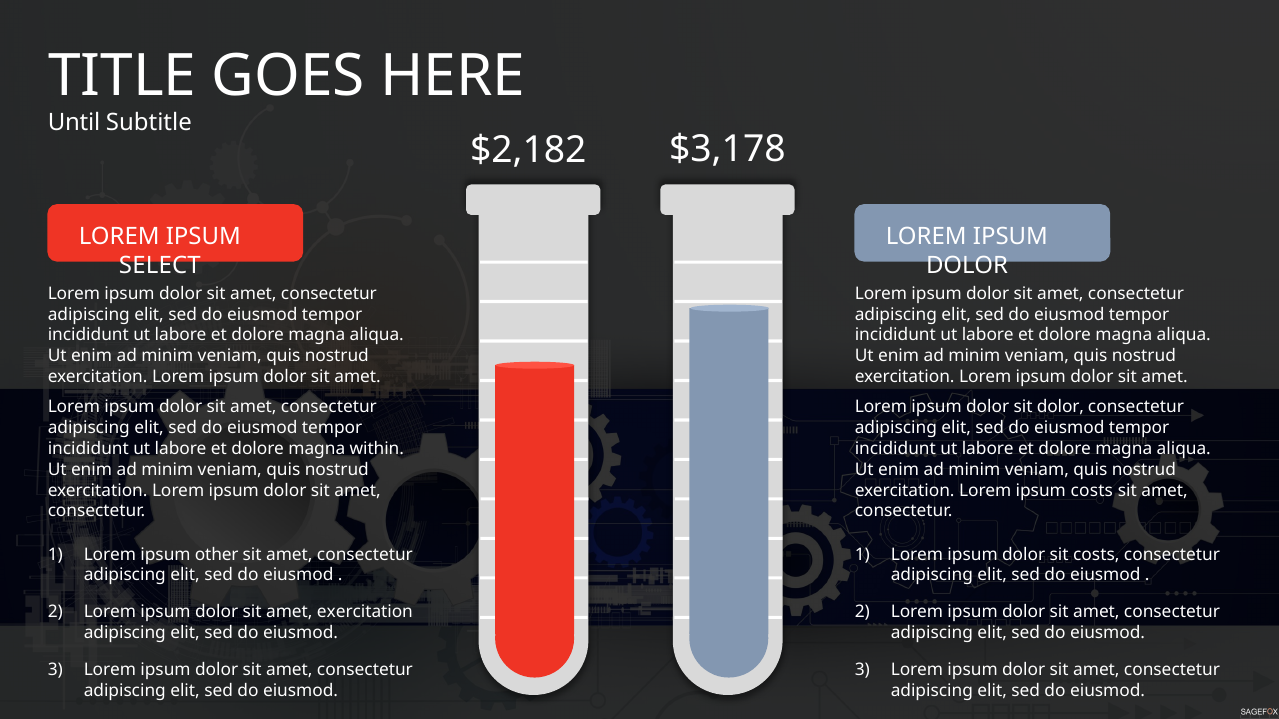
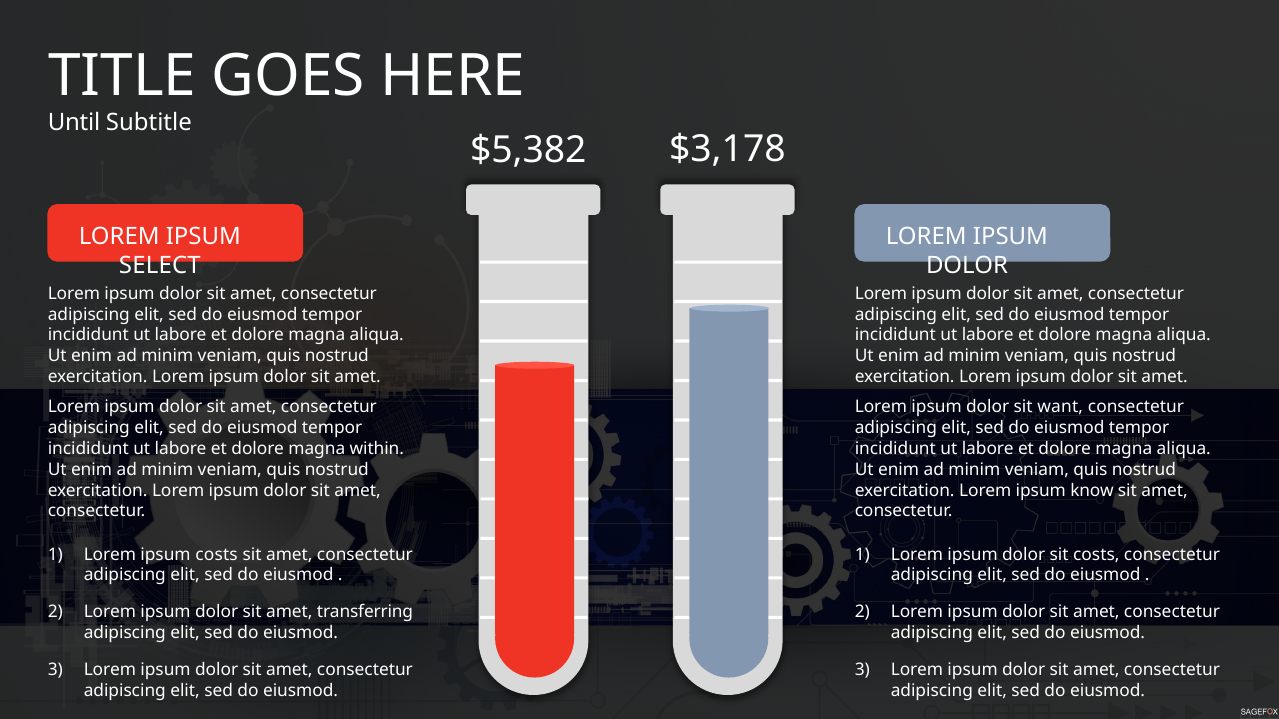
$2,182: $2,182 -> $5,382
sit dolor: dolor -> want
ipsum costs: costs -> know
ipsum other: other -> costs
amet exercitation: exercitation -> transferring
